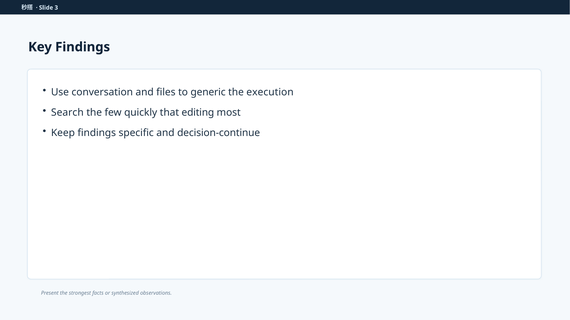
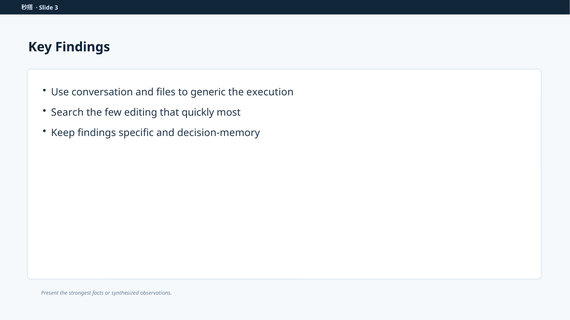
quickly: quickly -> editing
editing: editing -> quickly
decision-continue: decision-continue -> decision-memory
